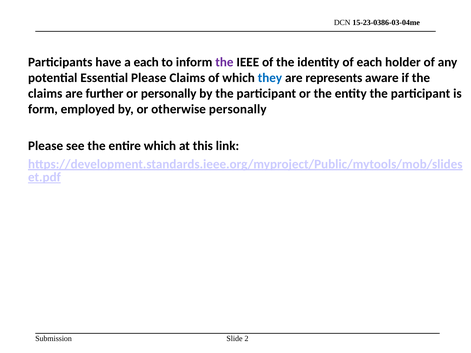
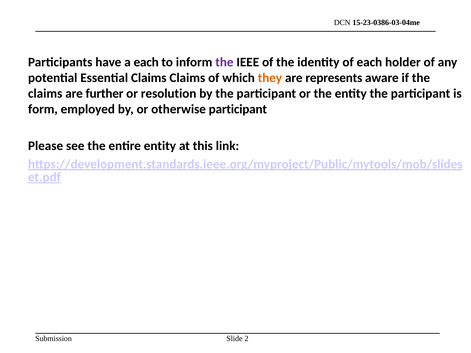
Essential Please: Please -> Claims
they colour: blue -> orange
or personally: personally -> resolution
otherwise personally: personally -> participant
entire which: which -> entity
